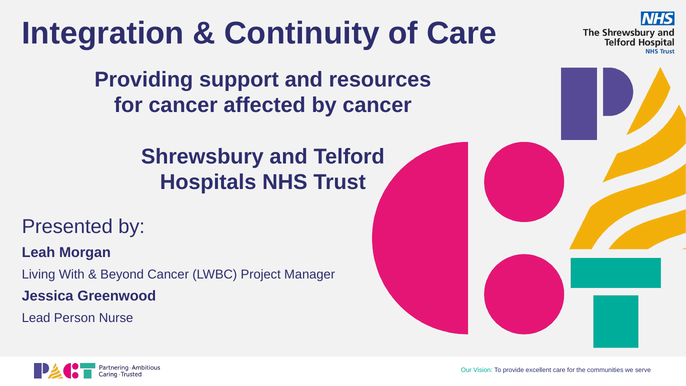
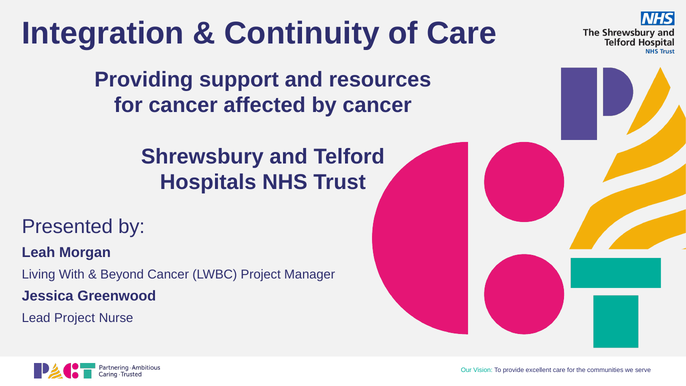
Lead Person: Person -> Project
